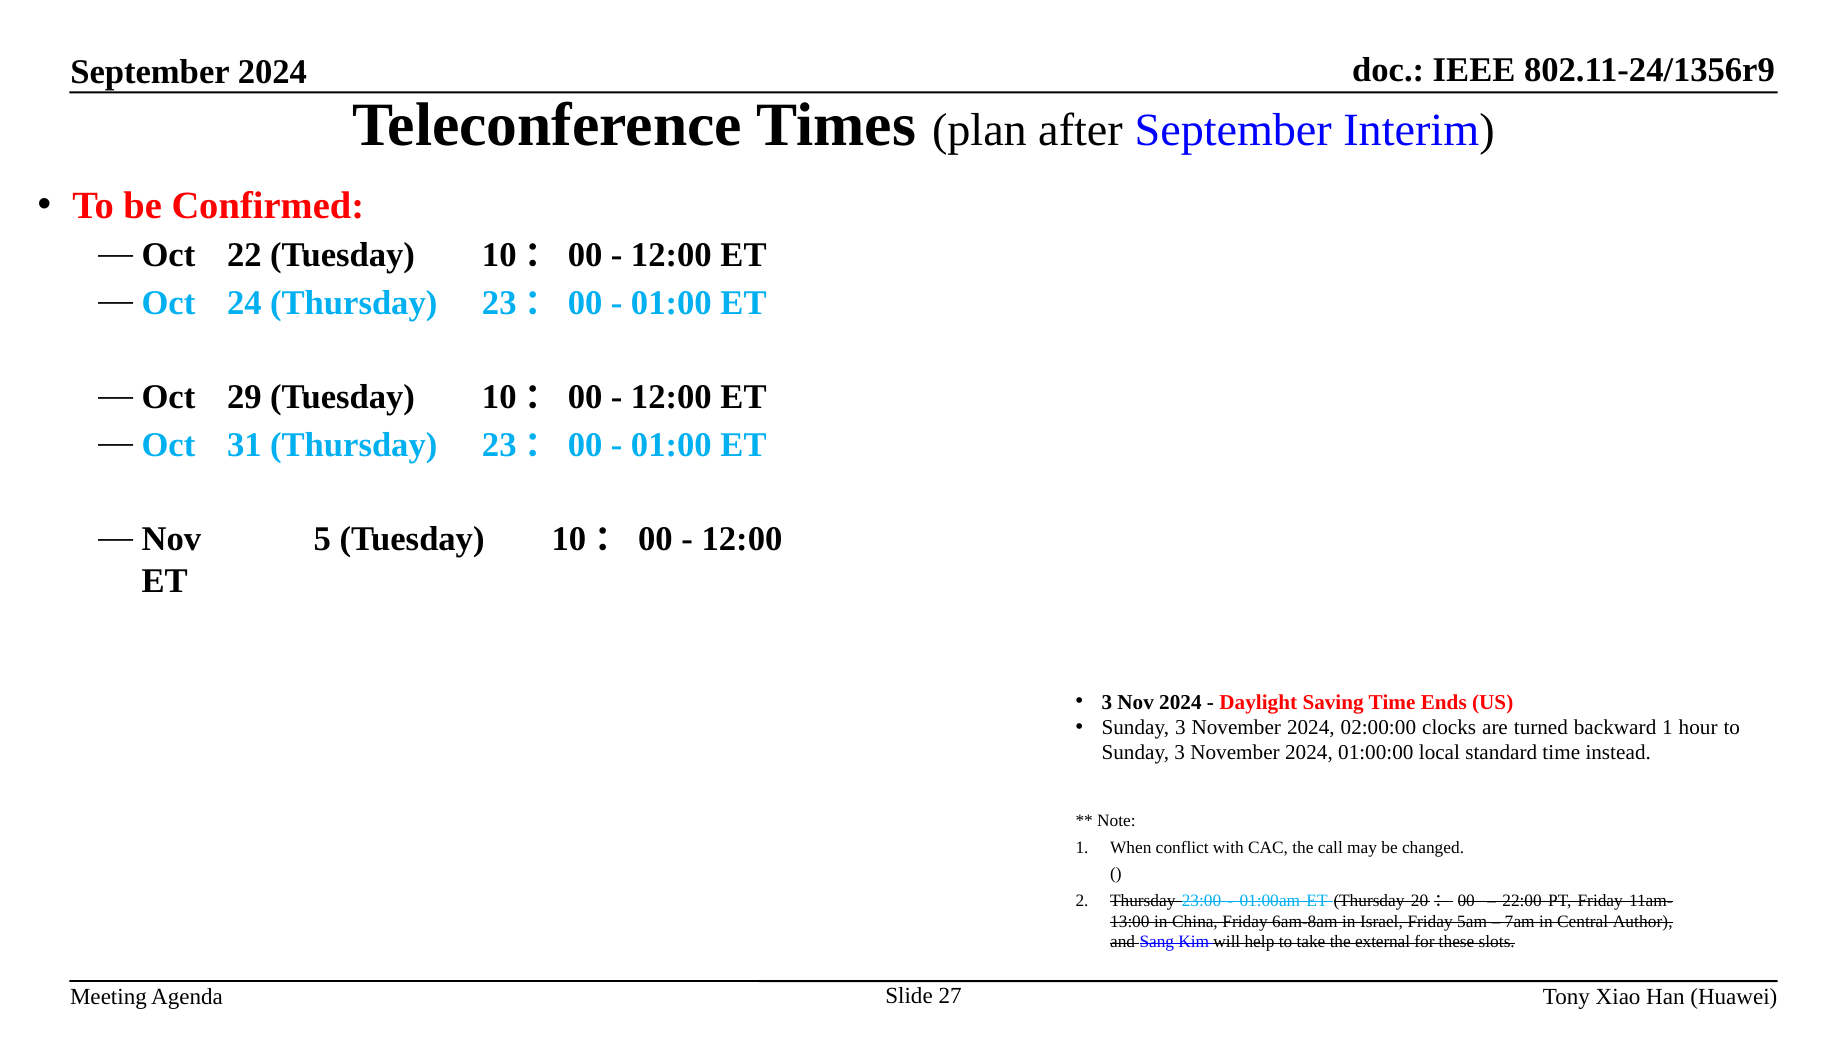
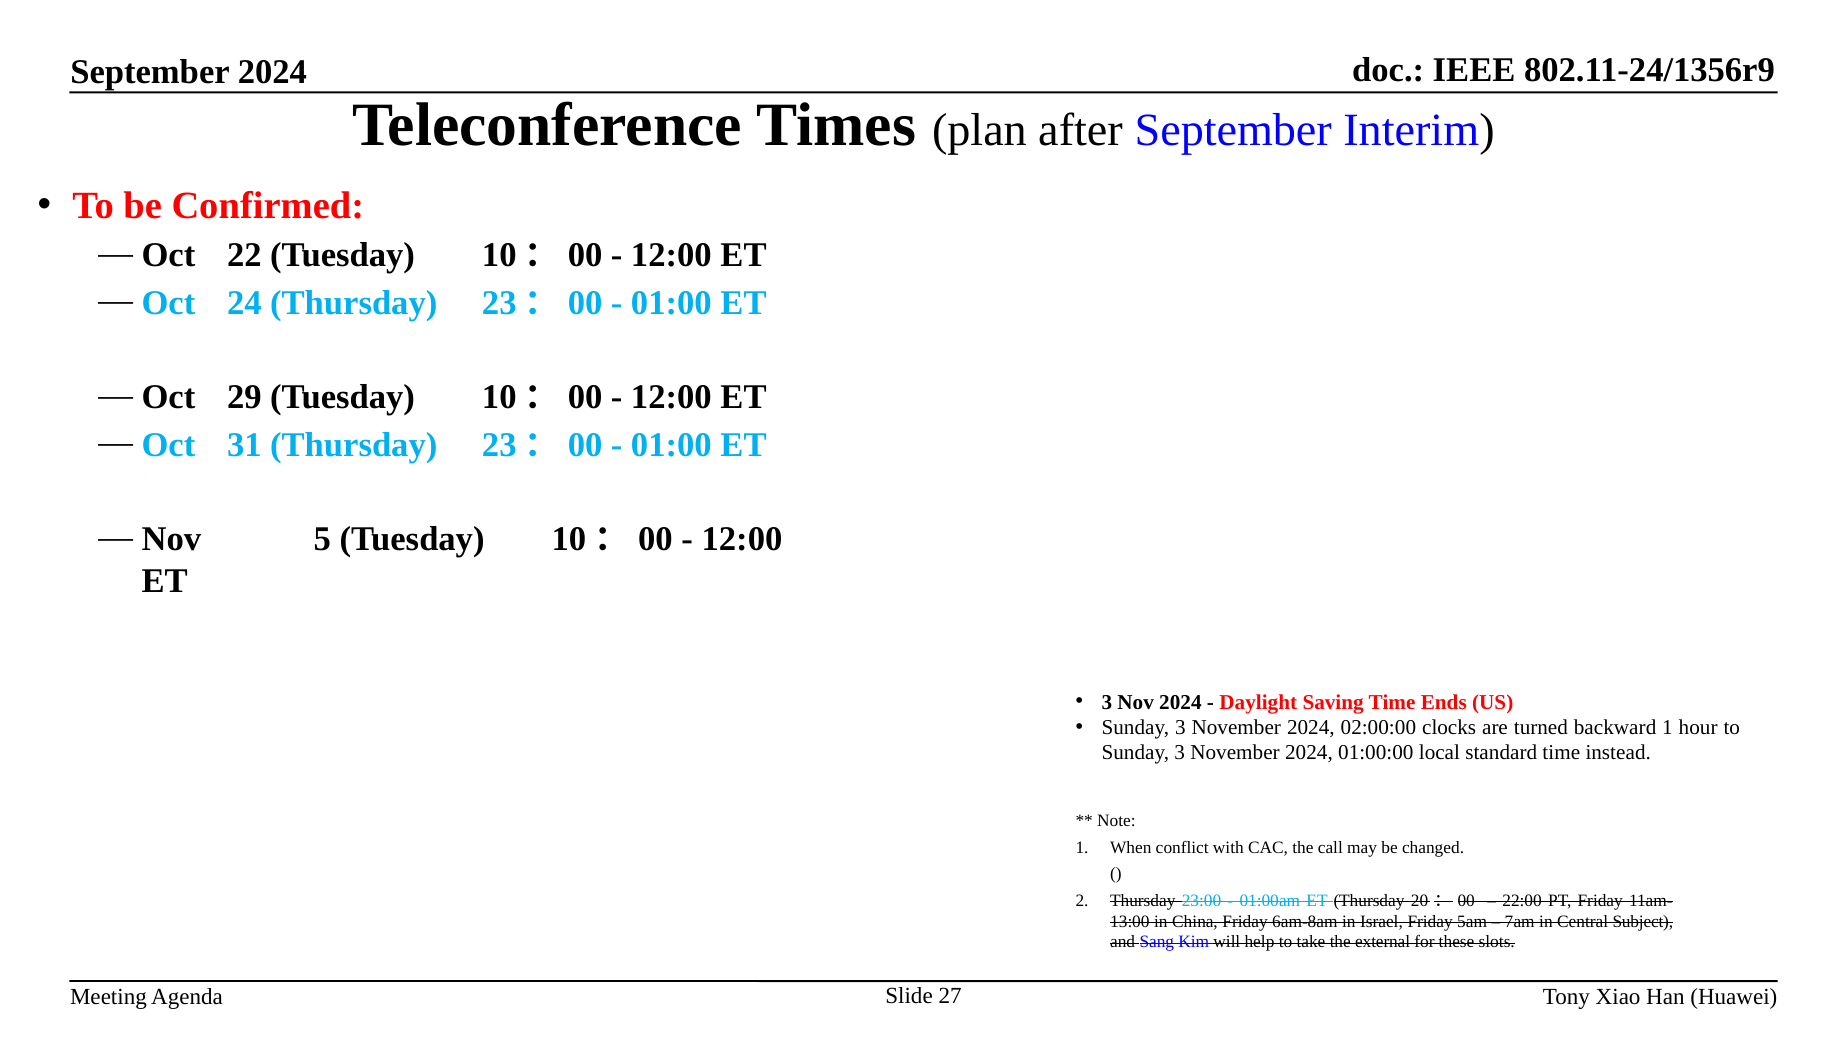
Author: Author -> Subject
